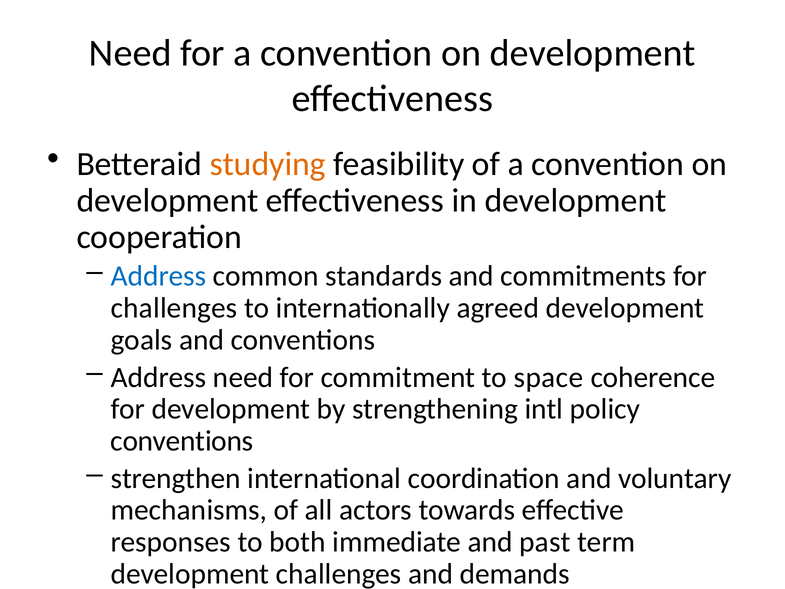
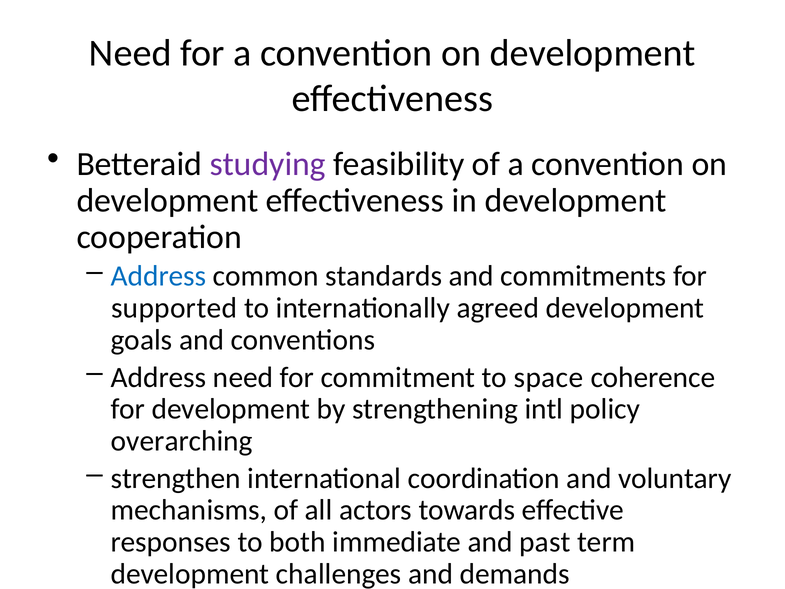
studying colour: orange -> purple
challenges at (174, 308): challenges -> supported
conventions at (182, 441): conventions -> overarching
